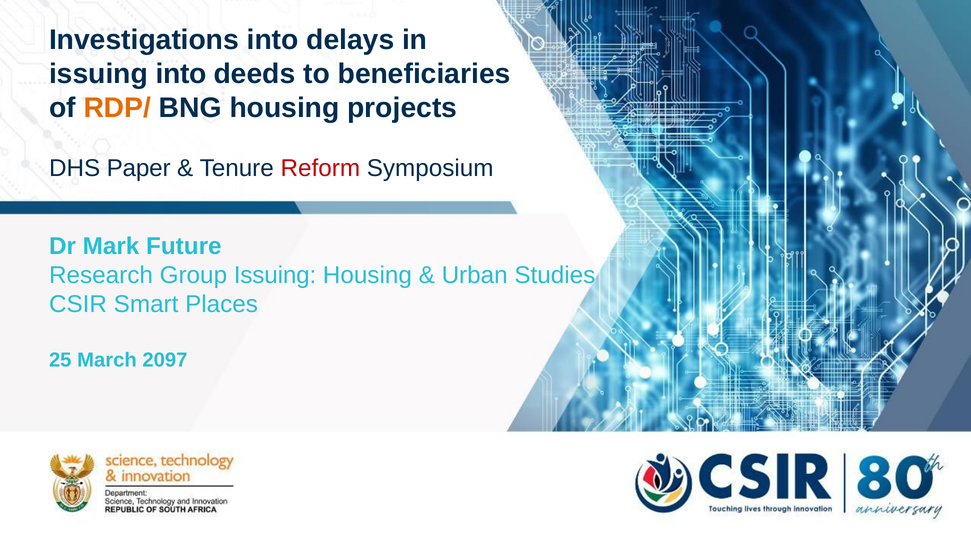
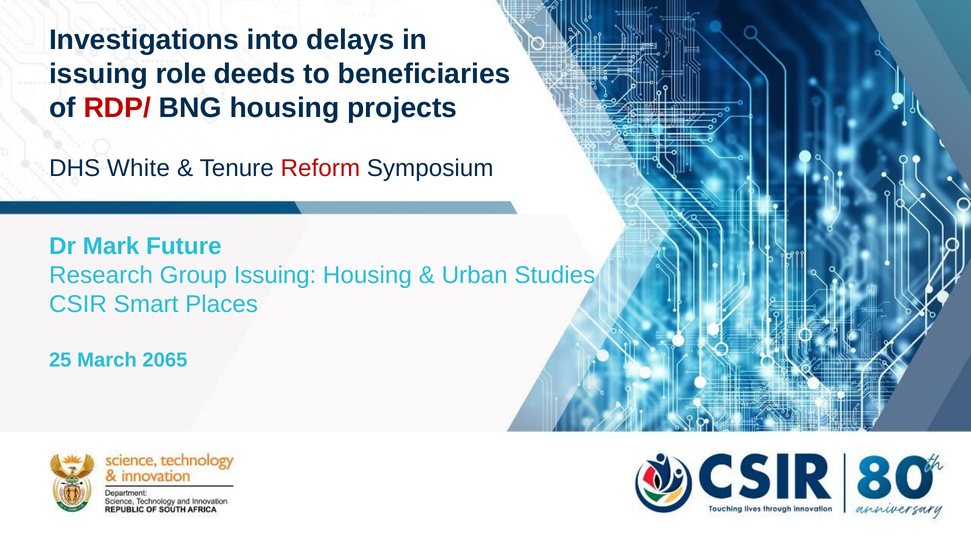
issuing into: into -> role
RDP/ colour: orange -> red
Paper: Paper -> White
2097: 2097 -> 2065
